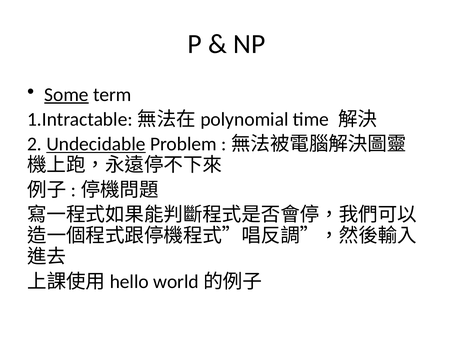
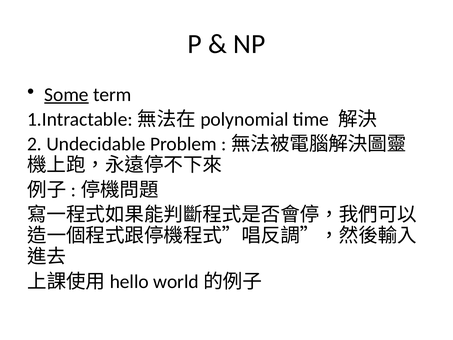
Undecidable underline: present -> none
